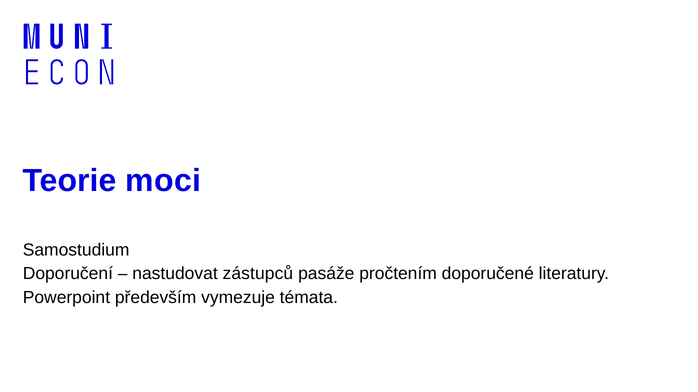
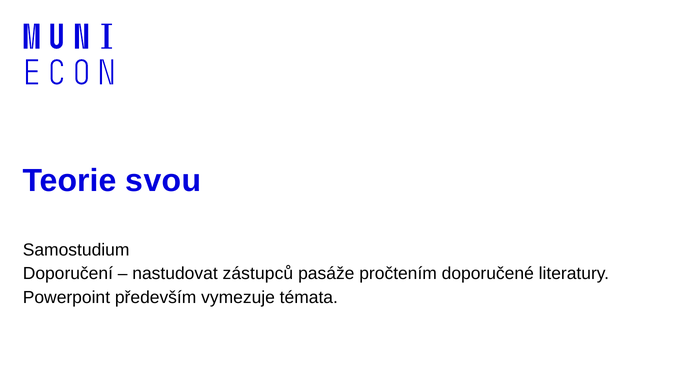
moci: moci -> svou
